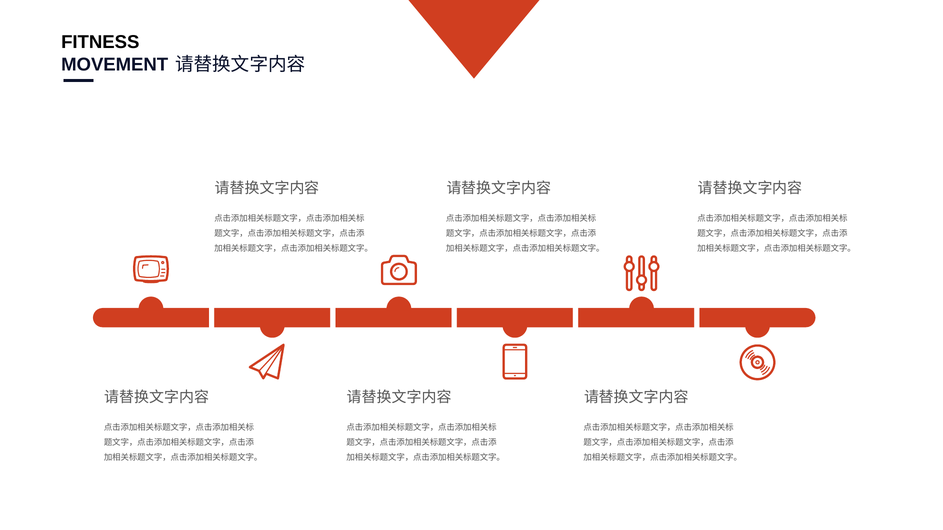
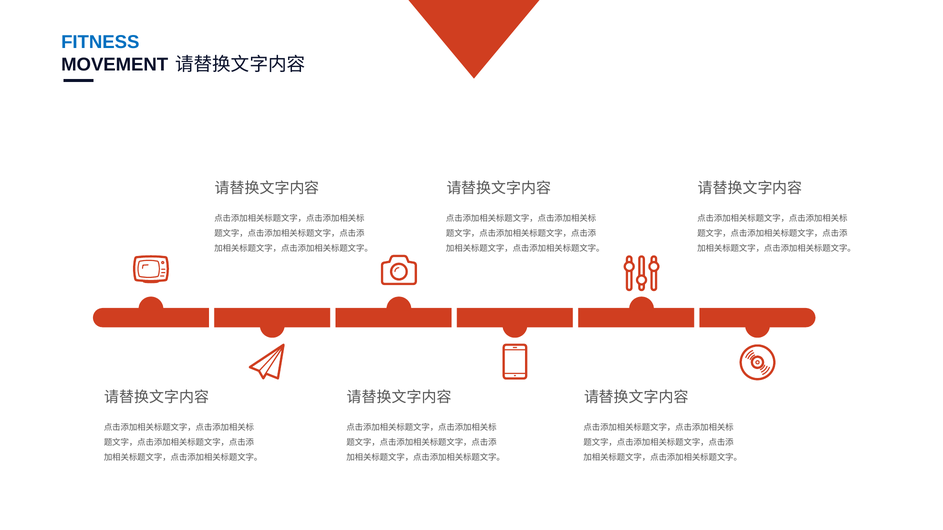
FITNESS colour: black -> blue
